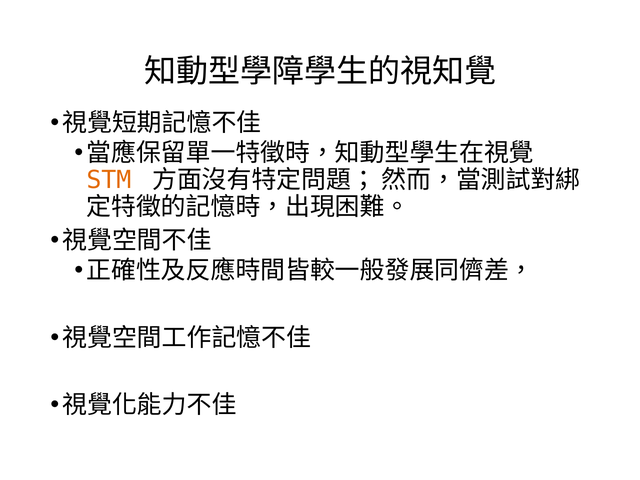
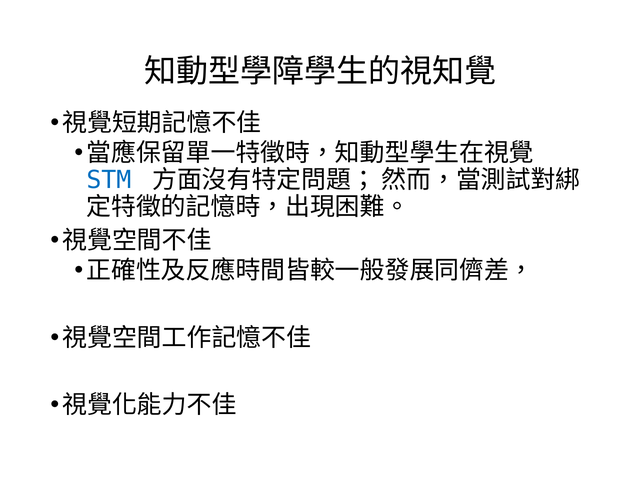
STM colour: orange -> blue
